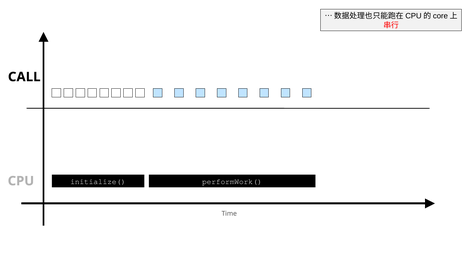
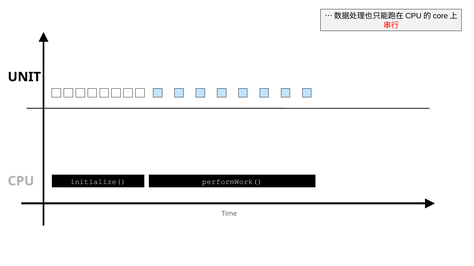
CALL: CALL -> UNIT
